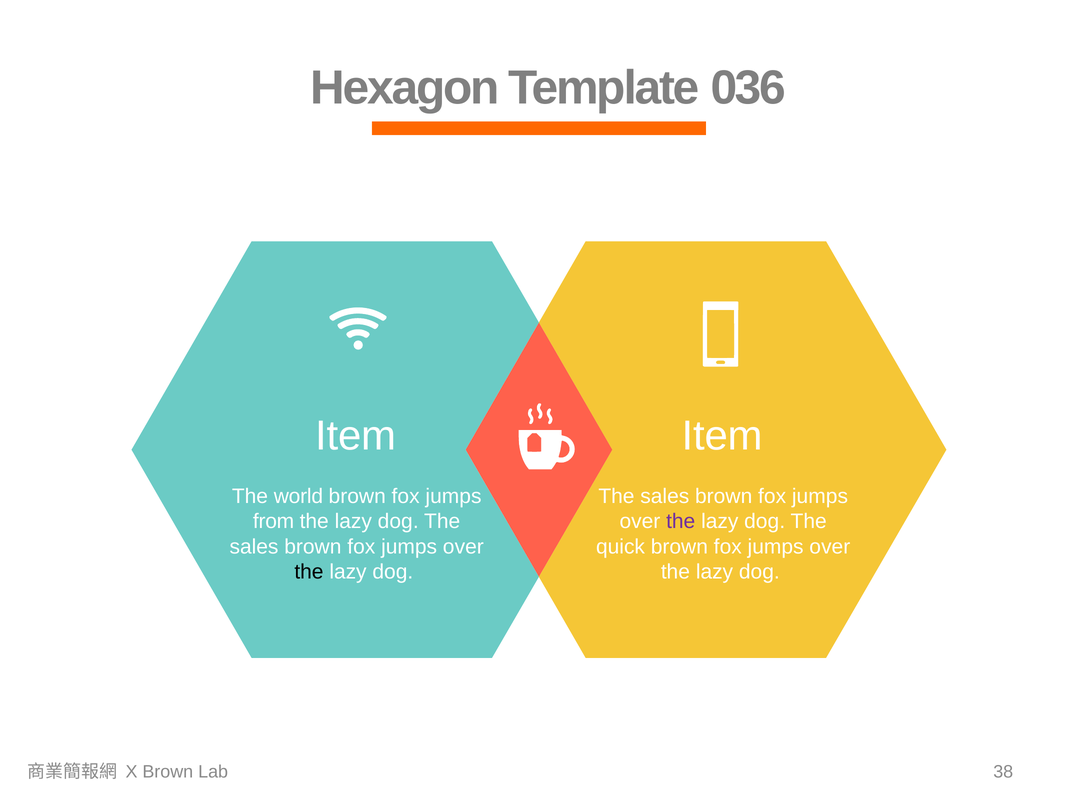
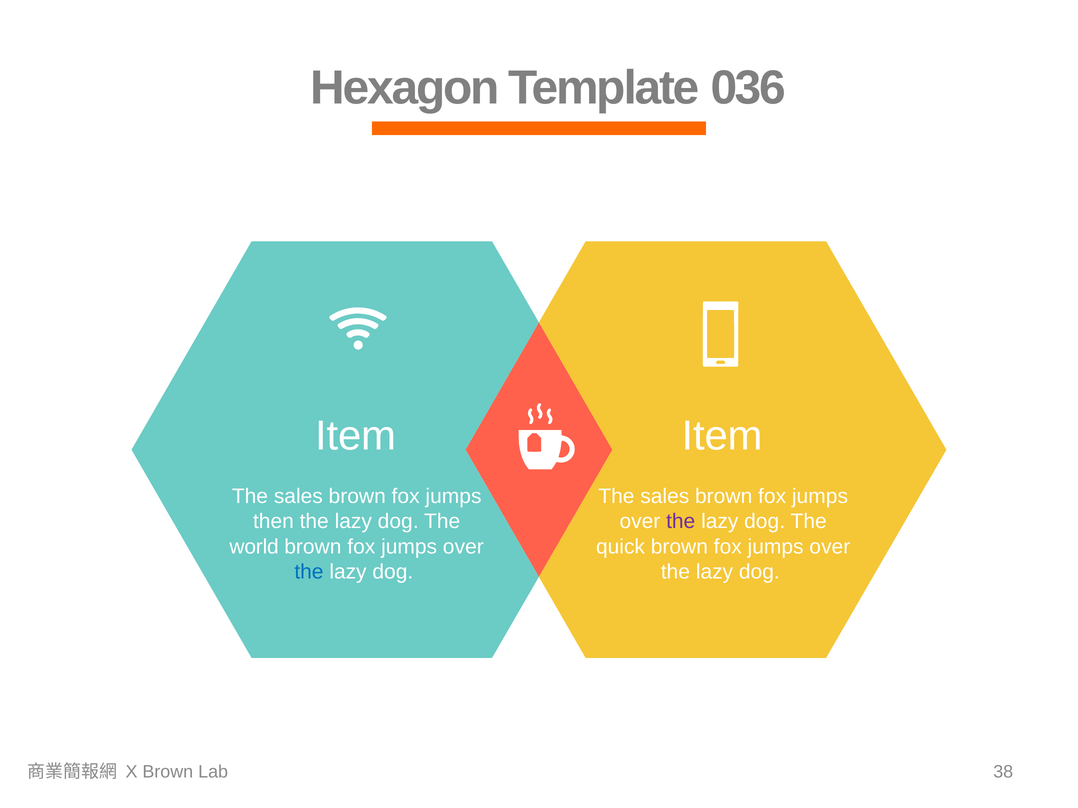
world at (298, 497): world -> sales
from: from -> then
sales at (254, 547): sales -> world
the at (309, 572) colour: black -> blue
